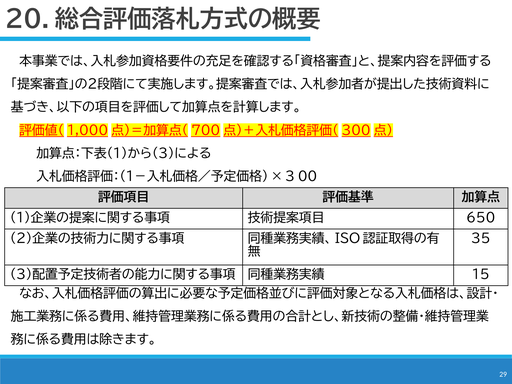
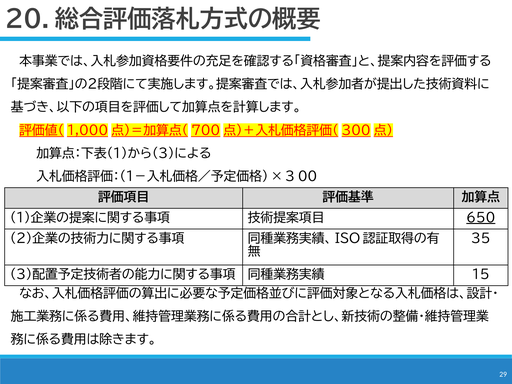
６５０ underline: none -> present
